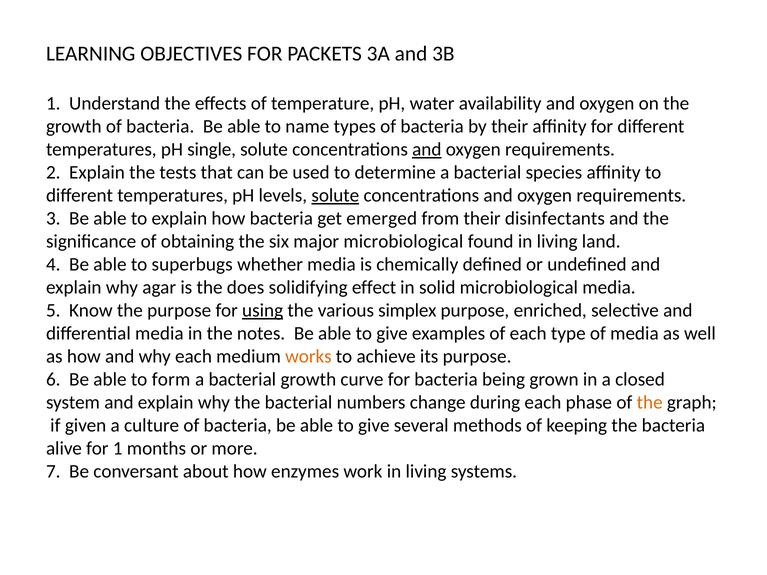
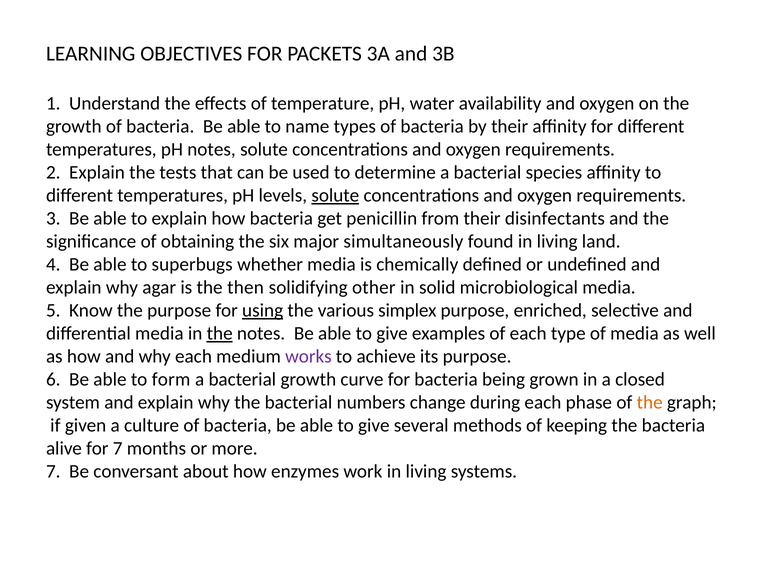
pH single: single -> notes
and at (427, 150) underline: present -> none
emerged: emerged -> penicillin
major microbiological: microbiological -> simultaneously
does: does -> then
effect: effect -> other
the at (220, 334) underline: none -> present
works colour: orange -> purple
for 1: 1 -> 7
